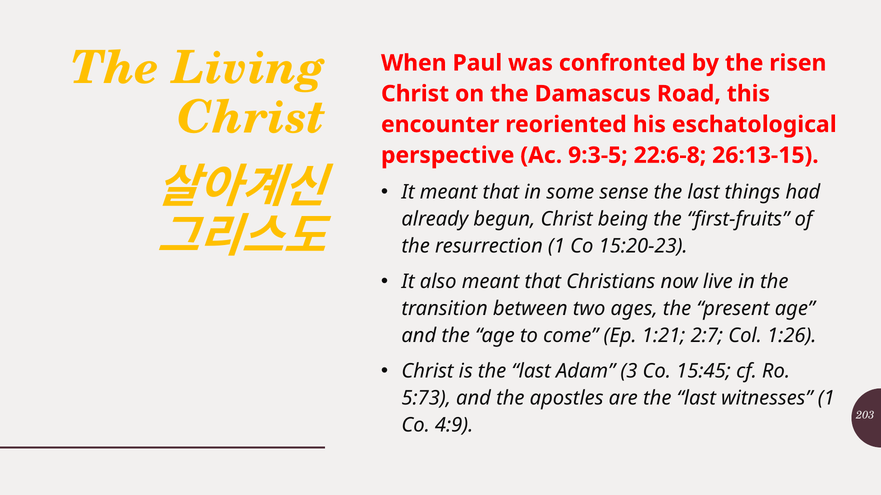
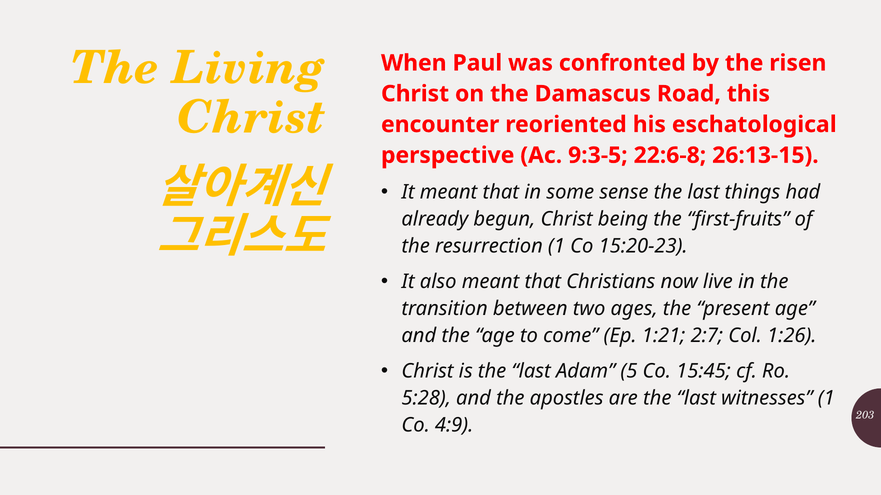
3: 3 -> 5
5:73: 5:73 -> 5:28
